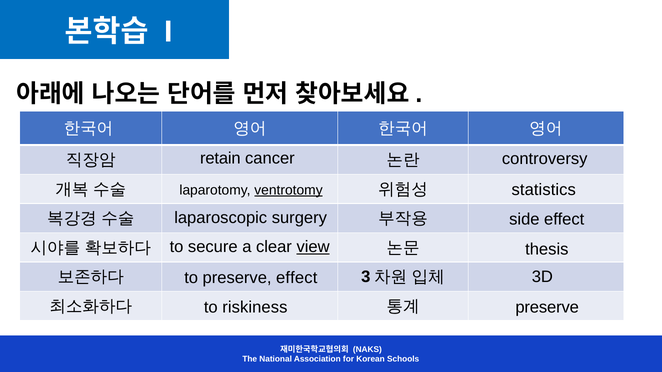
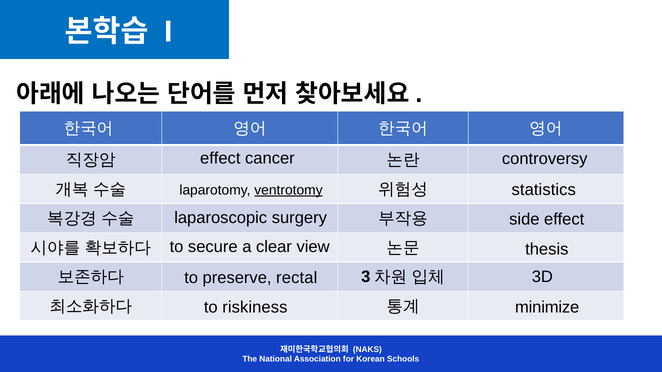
retain at (220, 159): retain -> effect
view underline: present -> none
preserve effect: effect -> rectal
preserve at (547, 307): preserve -> minimize
